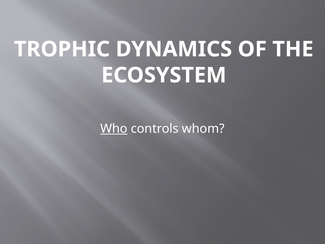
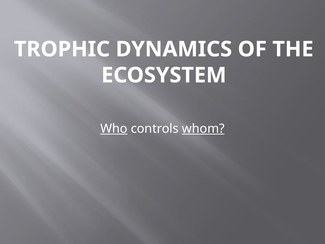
whom underline: none -> present
